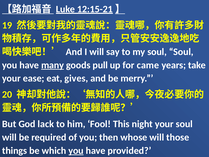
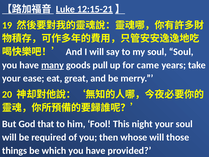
gives: gives -> great
lack: lack -> that
you at (76, 150) underline: present -> none
